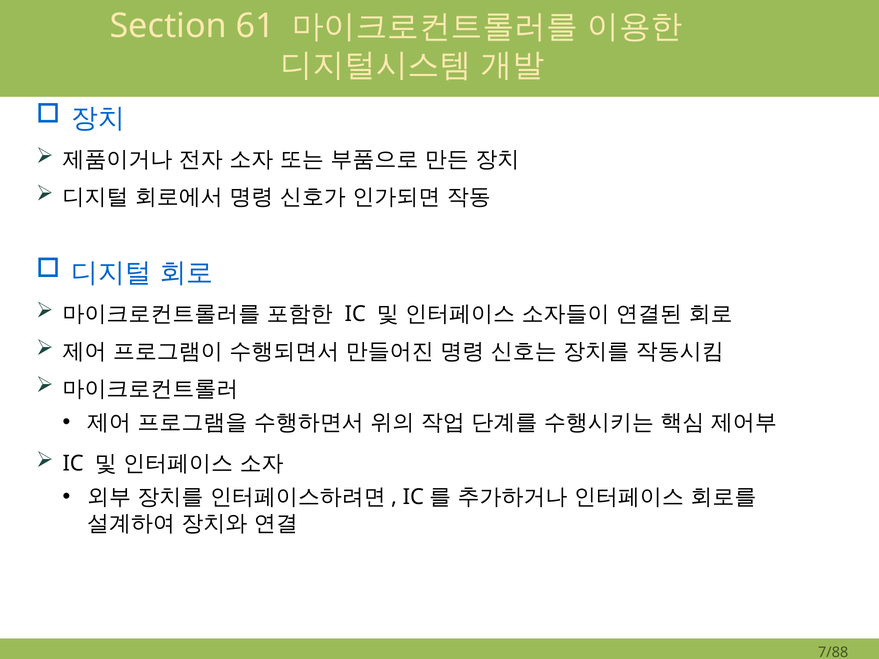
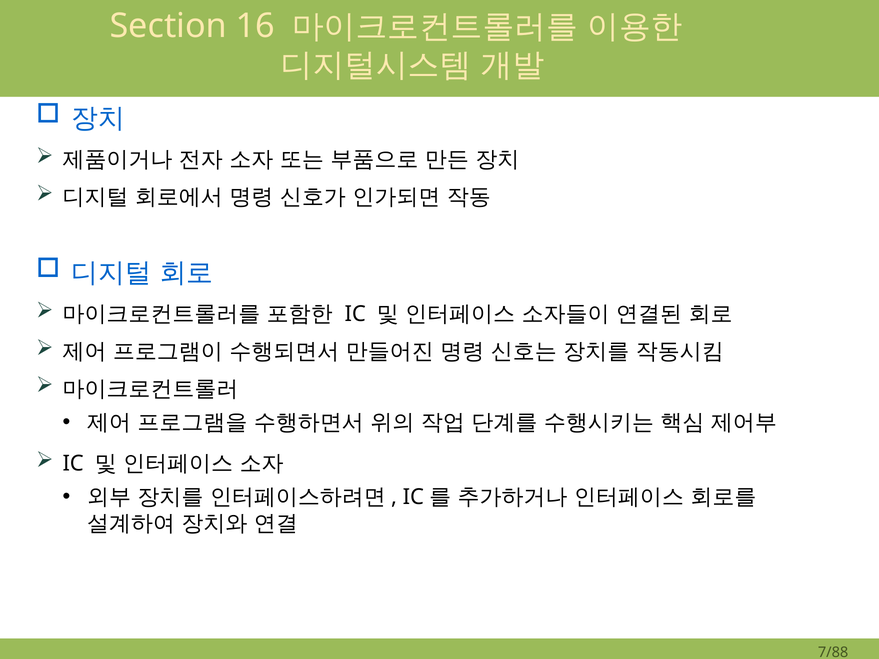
61: 61 -> 16
